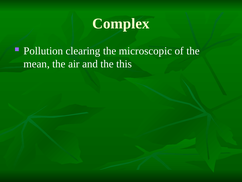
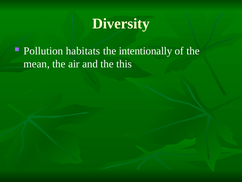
Complex: Complex -> Diversity
clearing: clearing -> habitats
microscopic: microscopic -> intentionally
